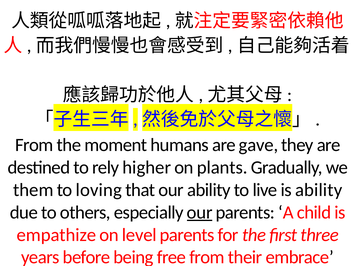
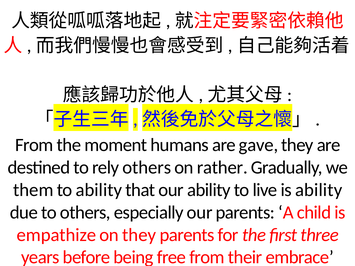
rely higher: higher -> others
plants: plants -> rather
to loving: loving -> ability
our at (200, 213) underline: present -> none
on level: level -> they
